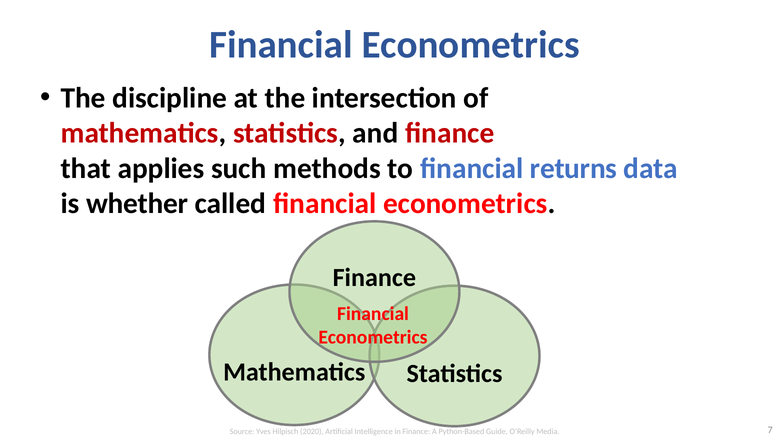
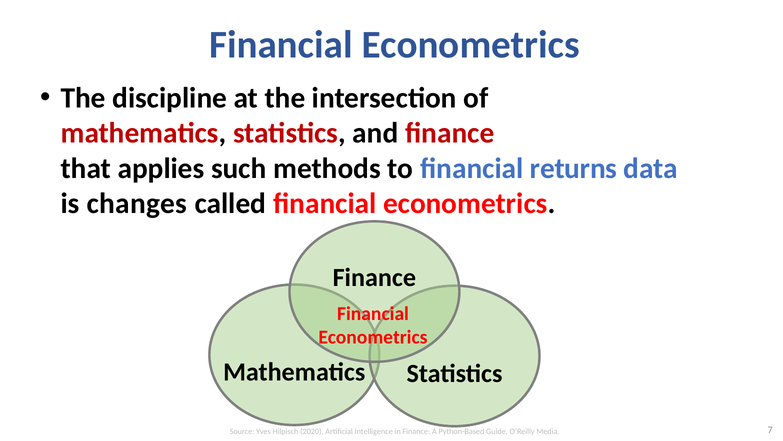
whether: whether -> changes
